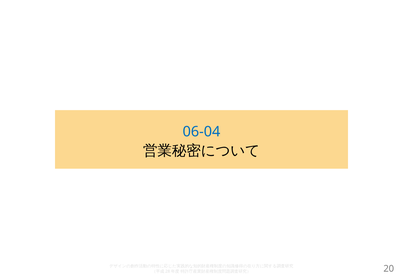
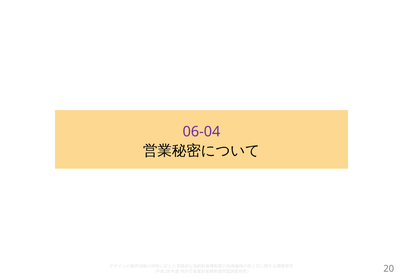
06-04 colour: blue -> purple
